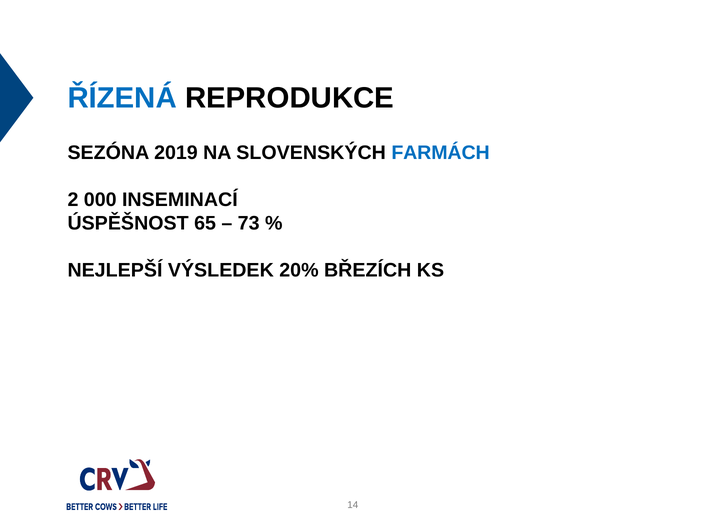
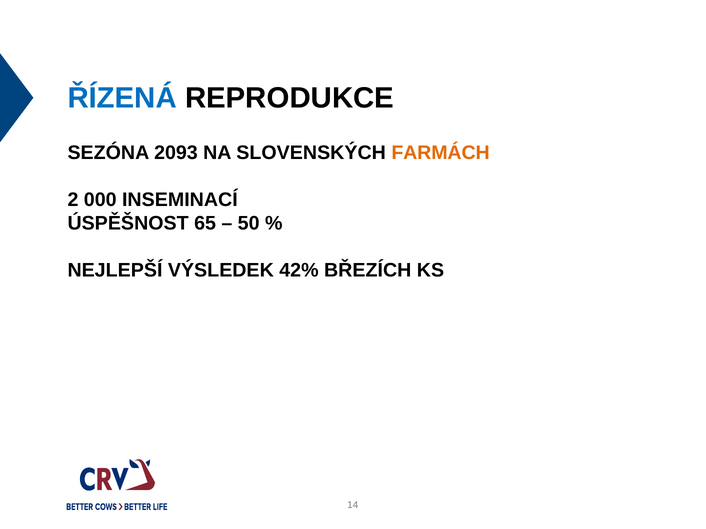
2019: 2019 -> 2093
FARMÁCH colour: blue -> orange
73: 73 -> 50
20%: 20% -> 42%
